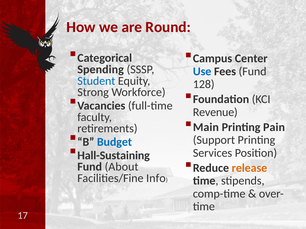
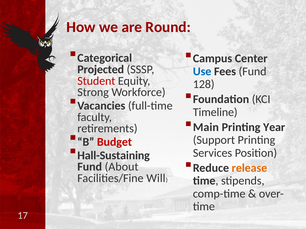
Spending: Spending -> Projected
Student colour: blue -> red
Revenue: Revenue -> Timeline
Pain: Pain -> Year
Budget colour: blue -> red
Info: Info -> Will
